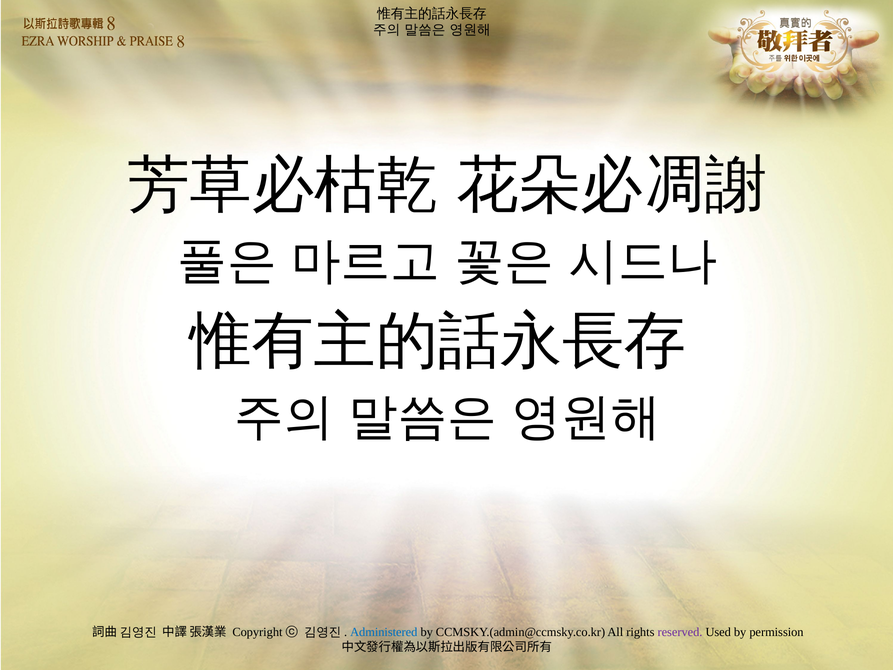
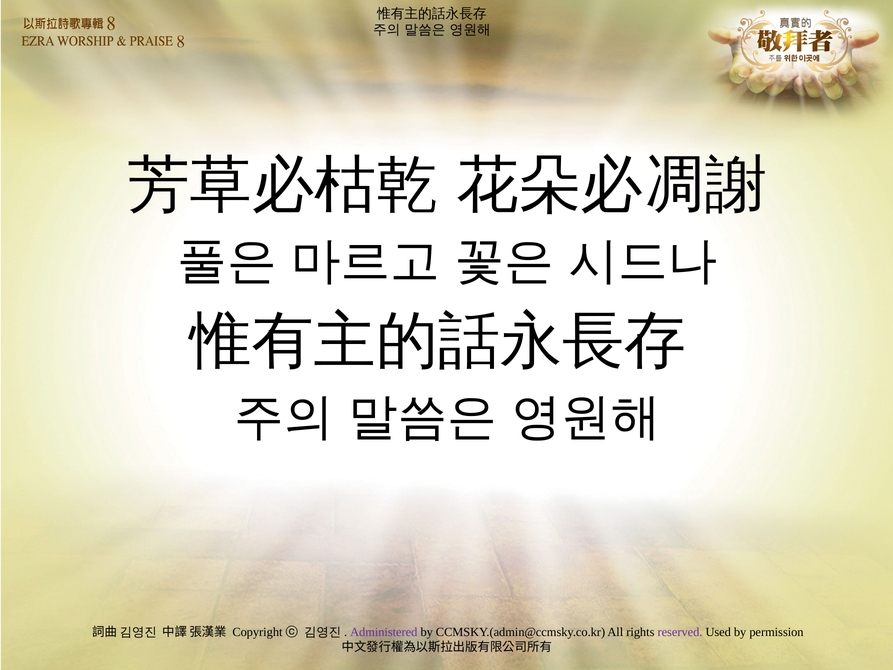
Administered colour: blue -> purple
